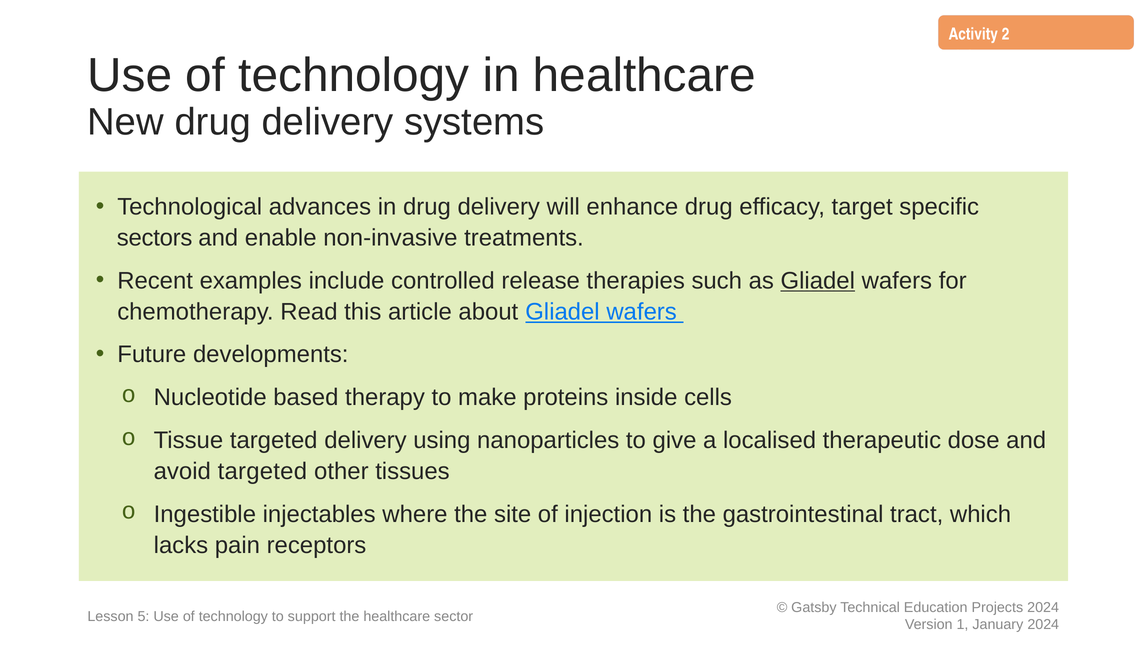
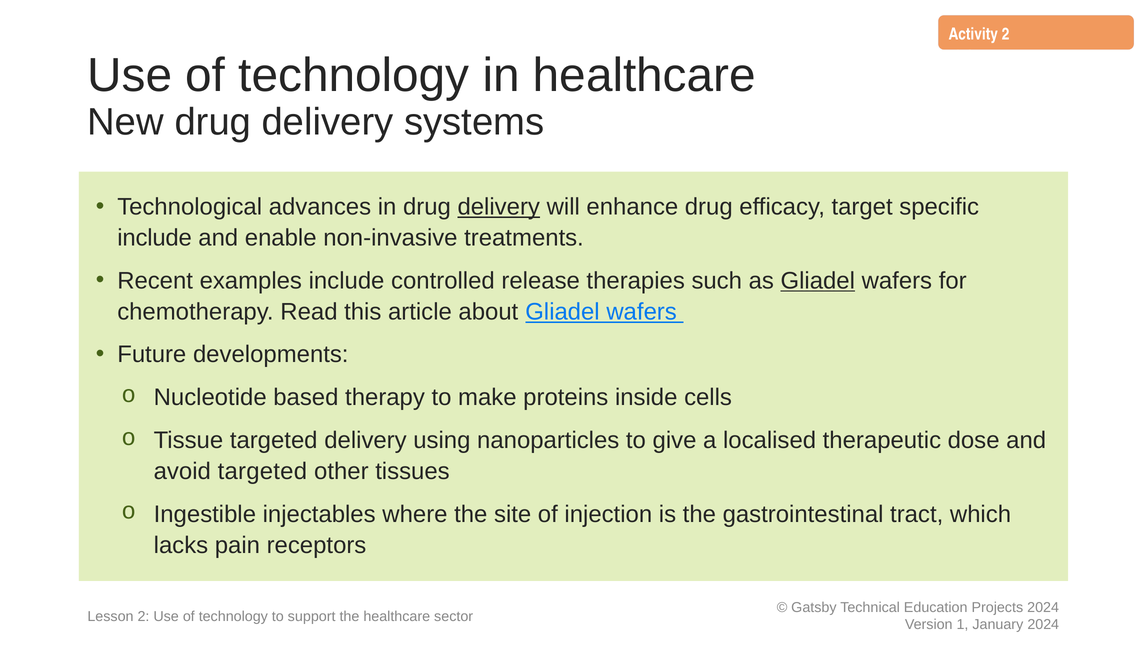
delivery at (499, 207) underline: none -> present
sectors at (155, 238): sectors -> include
Lesson 5: 5 -> 2
